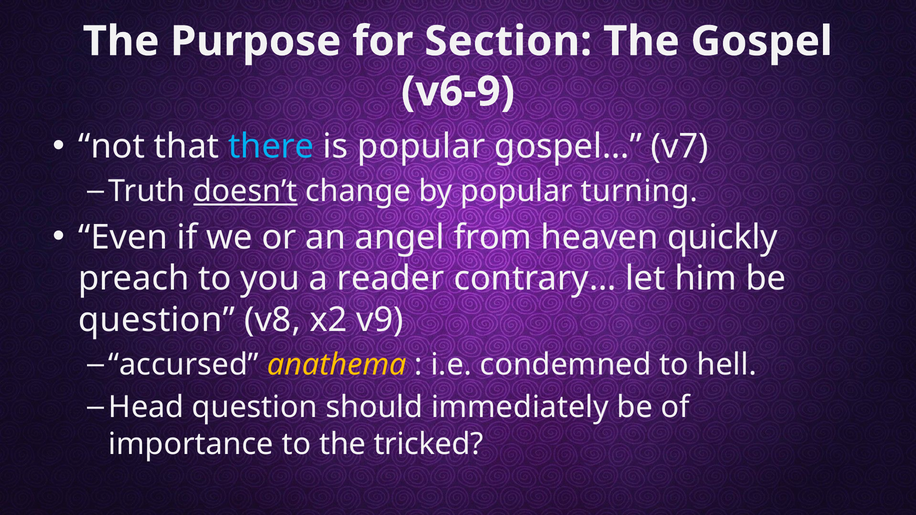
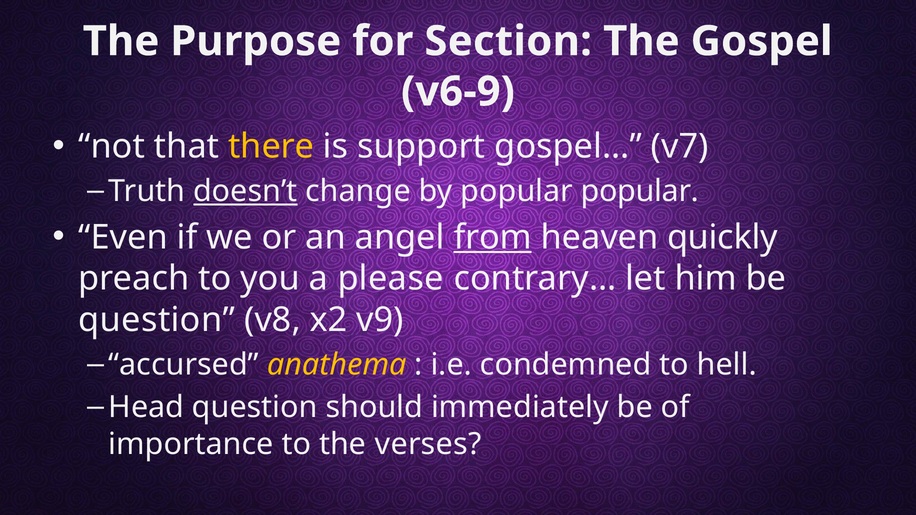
there colour: light blue -> yellow
is popular: popular -> support
popular turning: turning -> popular
from underline: none -> present
reader: reader -> please
tricked: tricked -> verses
